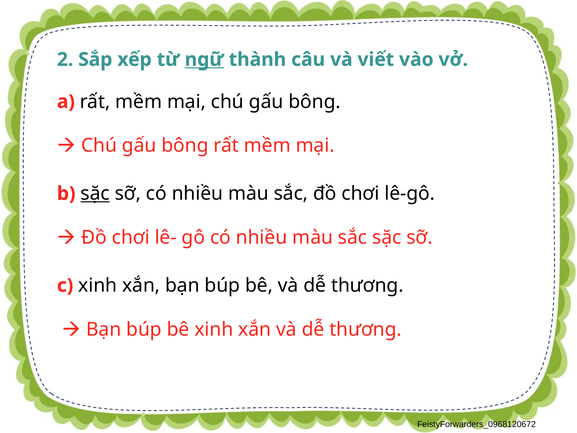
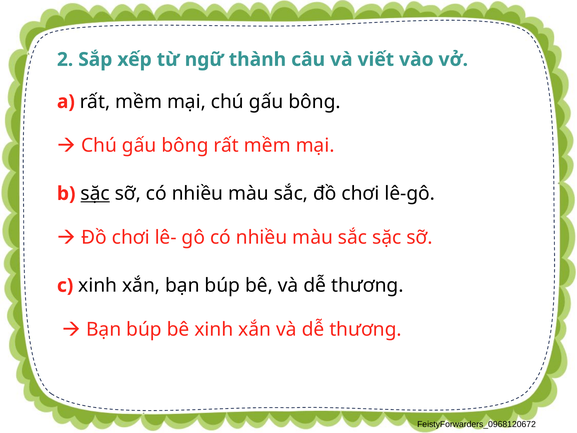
ngữ underline: present -> none
